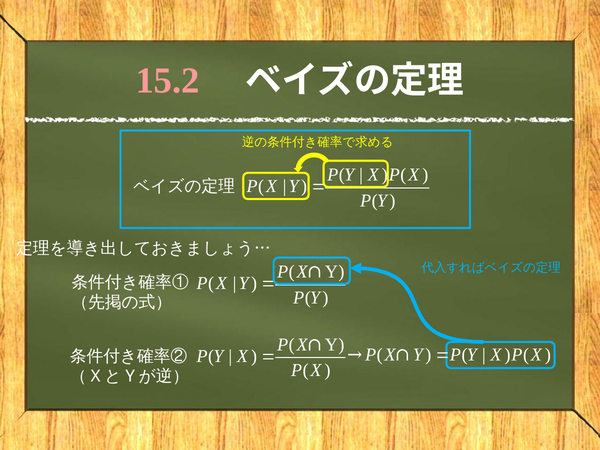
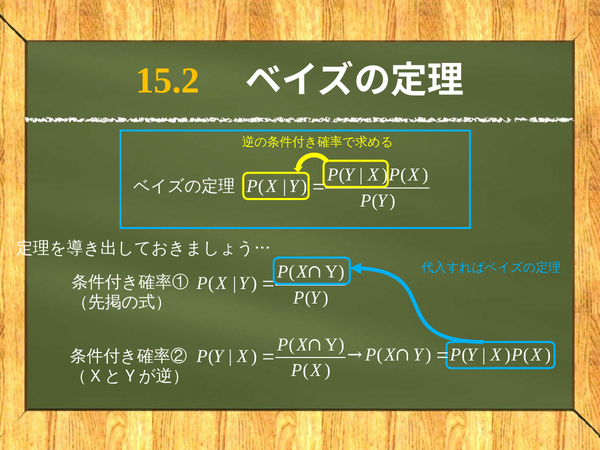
15.2 colour: pink -> yellow
